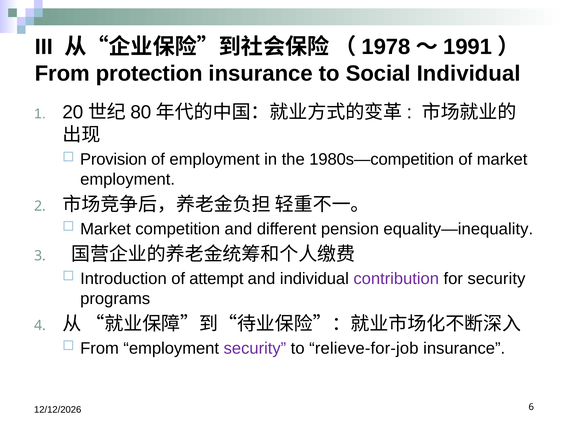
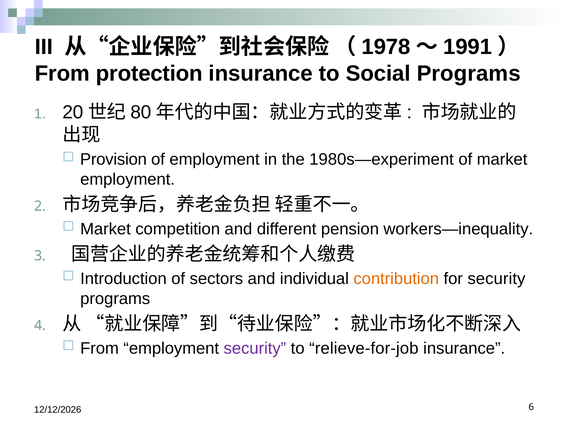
Social Individual: Individual -> Programs
1980s—competition: 1980s—competition -> 1980s—experiment
equality—inequality: equality—inequality -> workers—inequality
attempt: attempt -> sectors
contribution colour: purple -> orange
